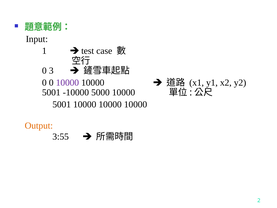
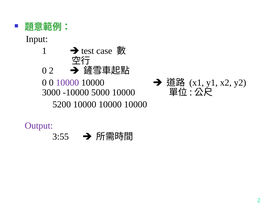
0 3: 3 -> 2
5001 at (51, 92): 5001 -> 3000
5001 at (62, 104): 5001 -> 5200
Output colour: orange -> purple
